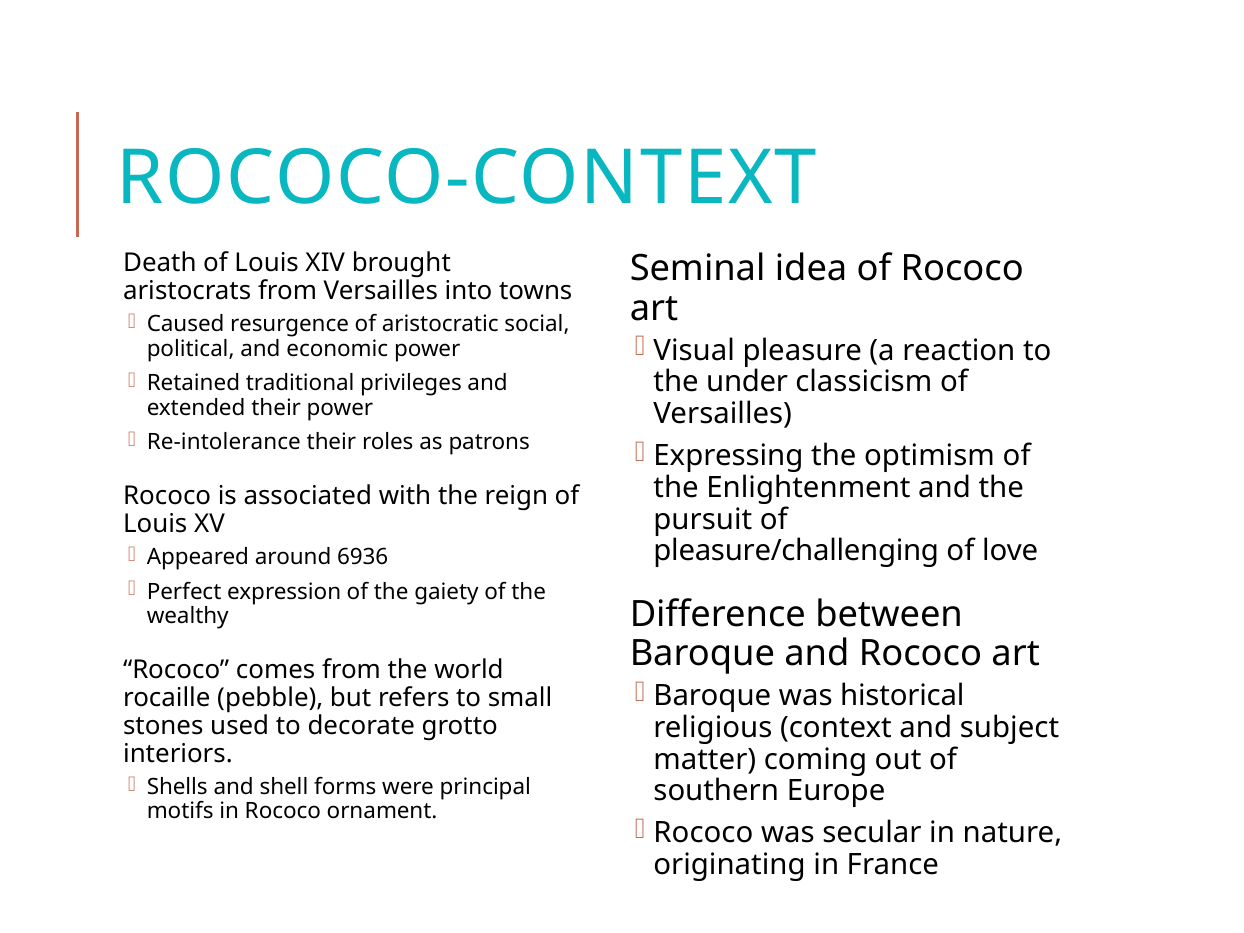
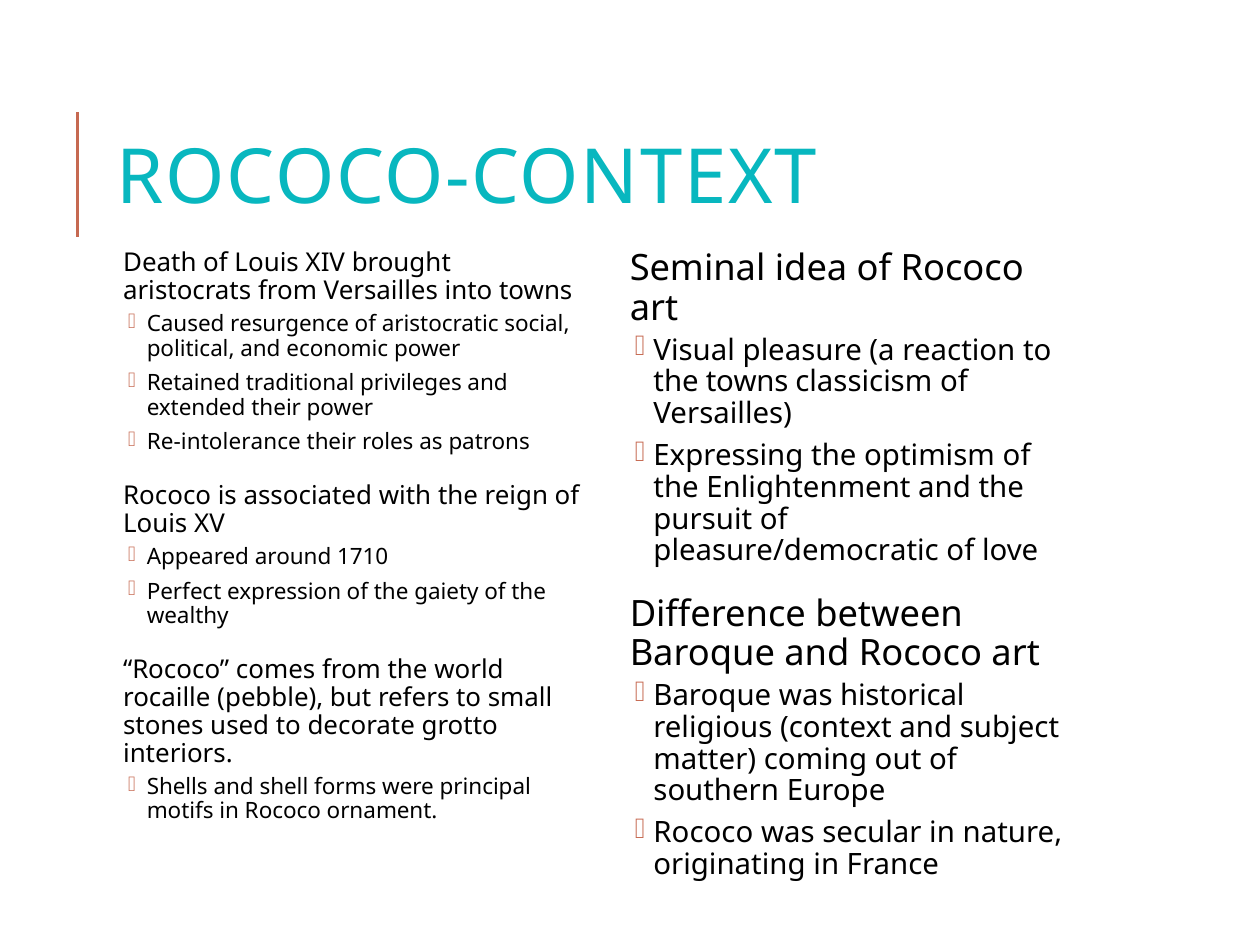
the under: under -> towns
pleasure/challenging: pleasure/challenging -> pleasure/democratic
6936: 6936 -> 1710
